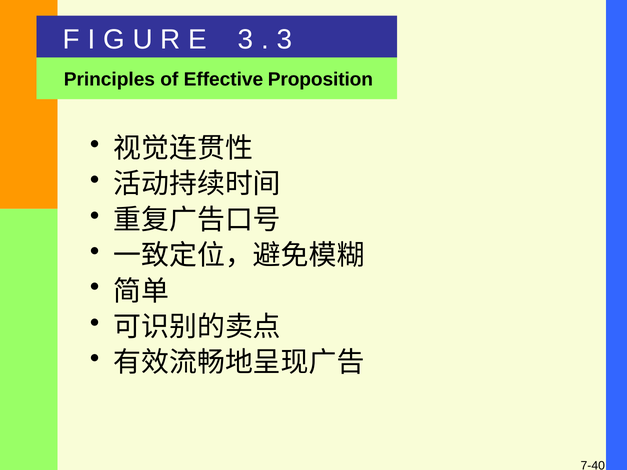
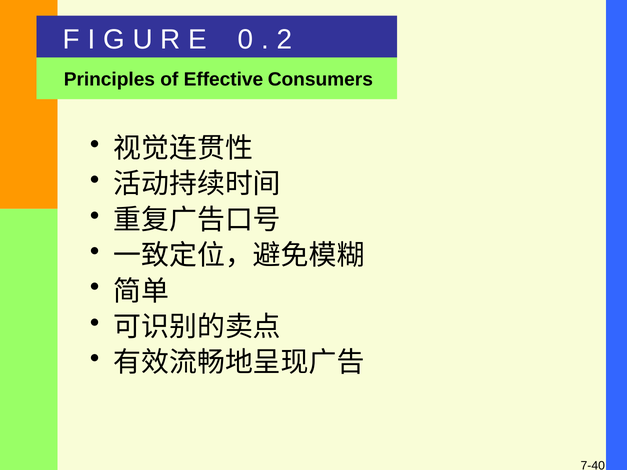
E 3: 3 -> 0
3 at (284, 40): 3 -> 2
Proposition: Proposition -> Consumers
